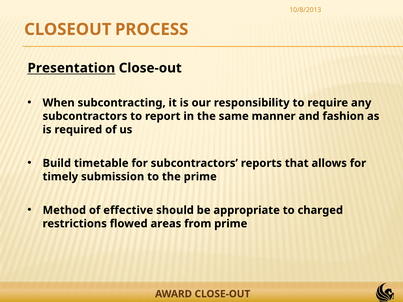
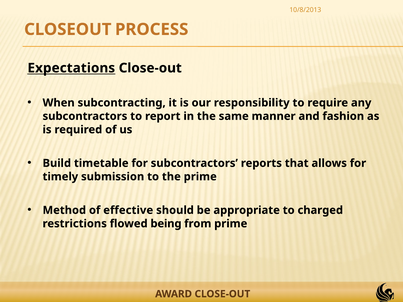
Presentation: Presentation -> Expectations
areas: areas -> being
